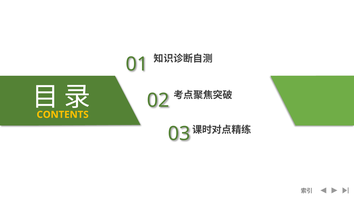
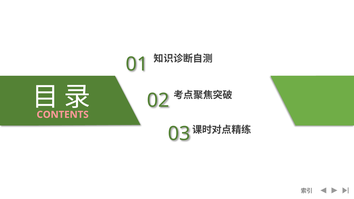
CONTENTS colour: yellow -> pink
